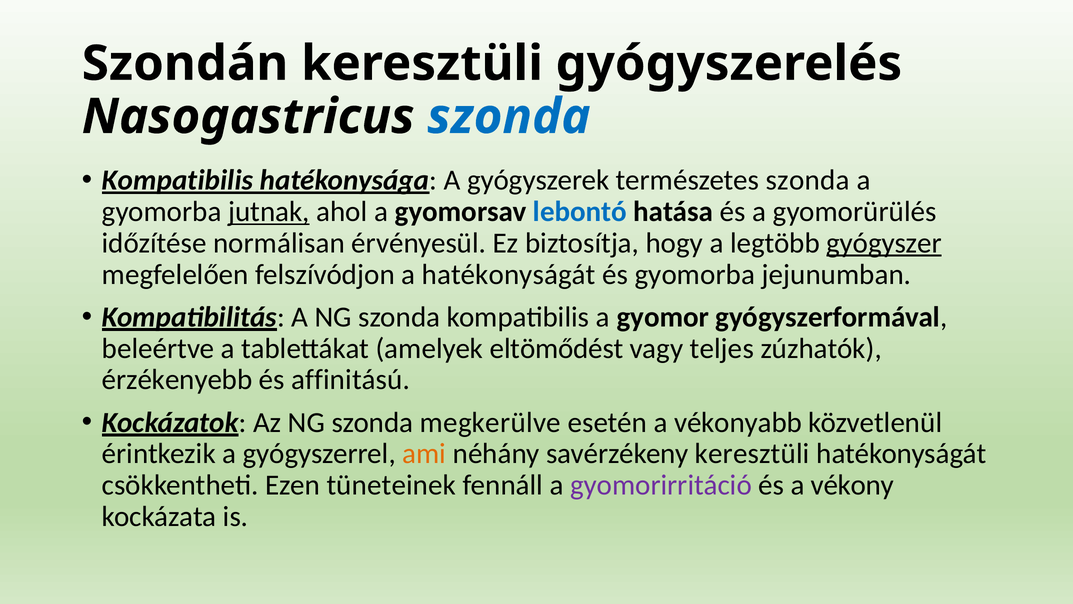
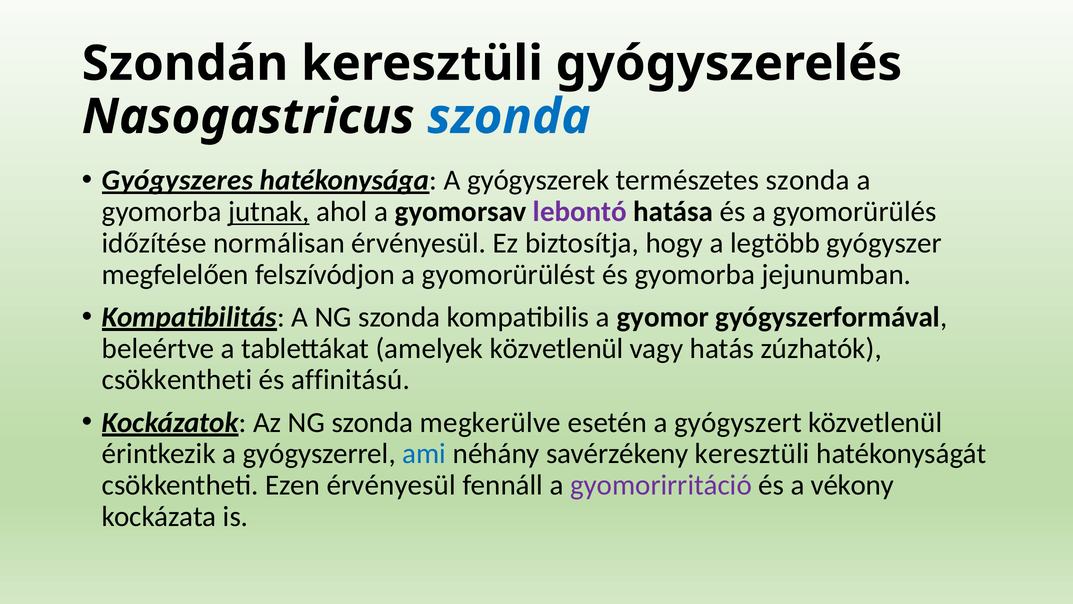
Kompatibilis at (178, 180): Kompatibilis -> Gyógyszeres
lebontó colour: blue -> purple
gyógyszer underline: present -> none
a hatékonyságát: hatékonyságát -> gyomorürülést
amelyek eltömődést: eltömődést -> közvetlenül
teljes: teljes -> hatás
érzékenyebb at (177, 380): érzékenyebb -> csökkentheti
vékonyabb: vékonyabb -> gyógyszert
ami colour: orange -> blue
Ezen tüneteinek: tüneteinek -> érvényesül
